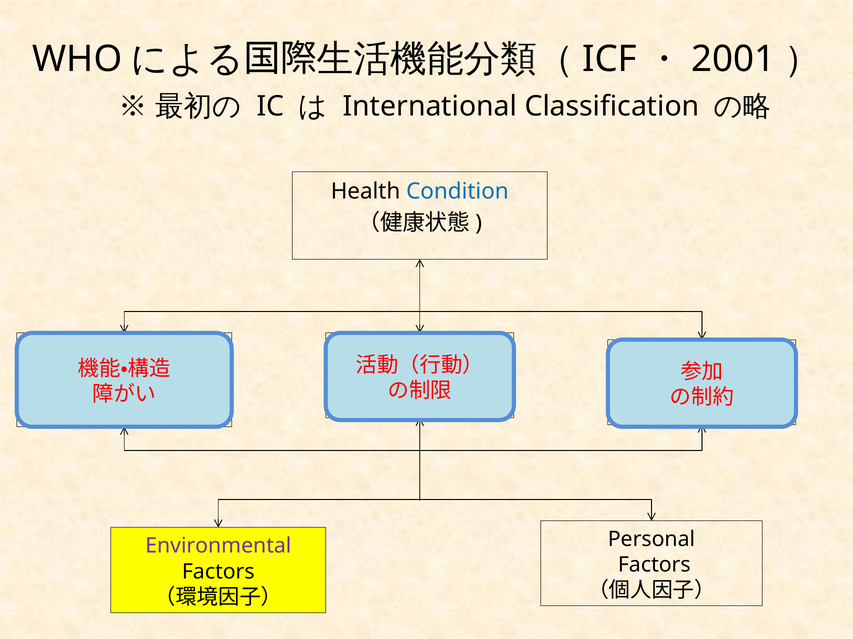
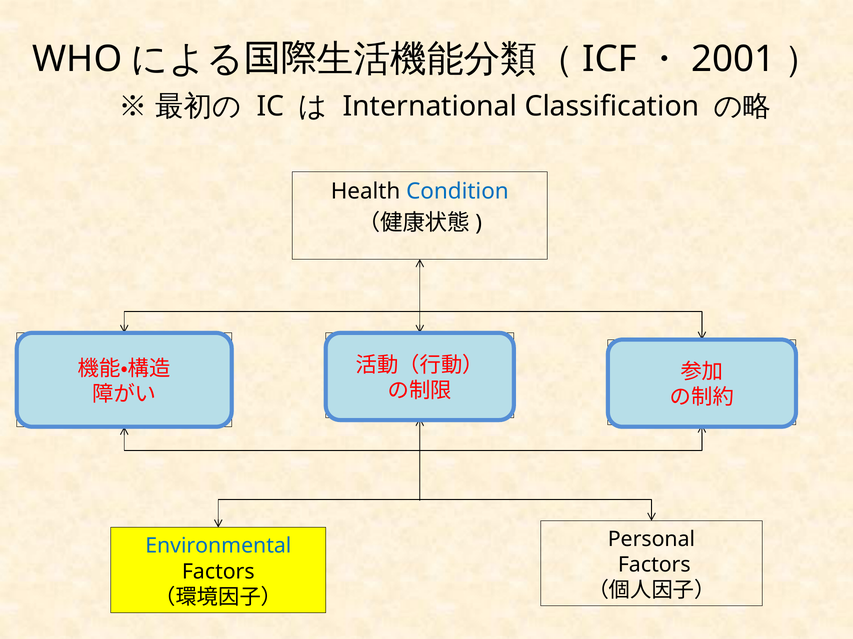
Environmental colour: purple -> blue
